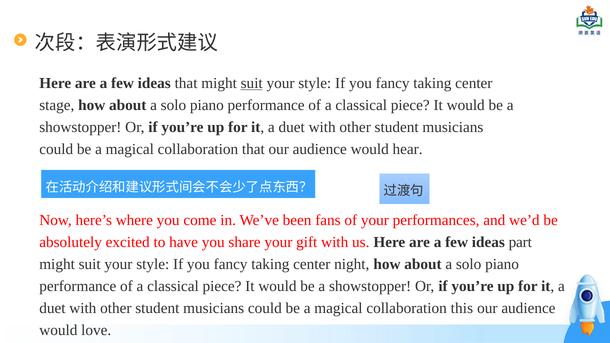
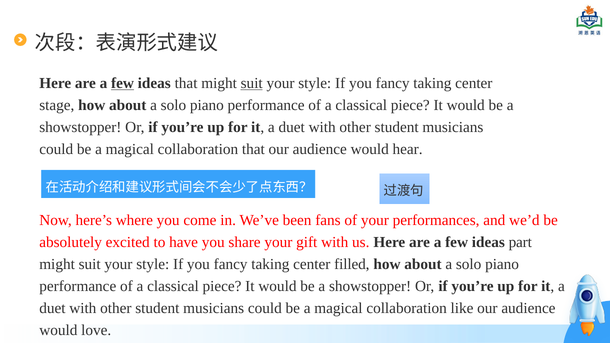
few at (123, 83) underline: none -> present
night: night -> filled
this: this -> like
